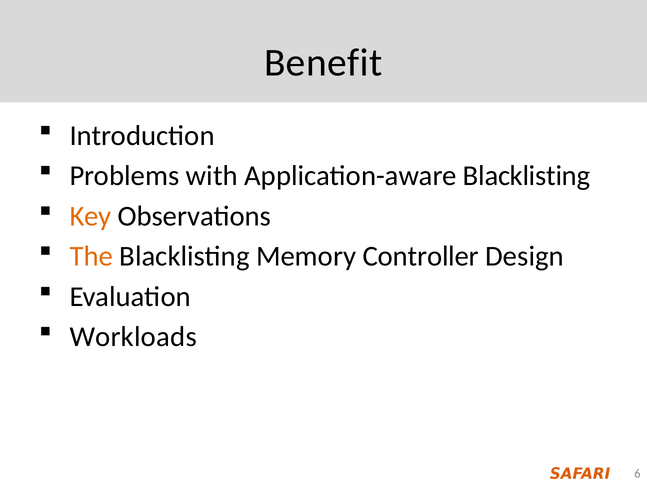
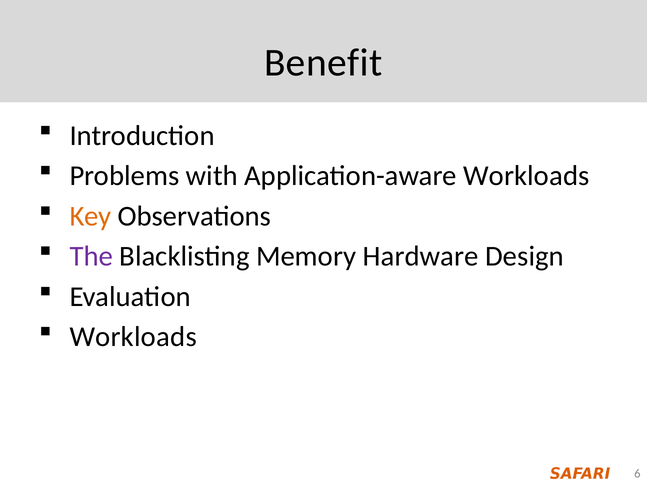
Application-aware Blacklisting: Blacklisting -> Workloads
The colour: orange -> purple
Controller: Controller -> Hardware
